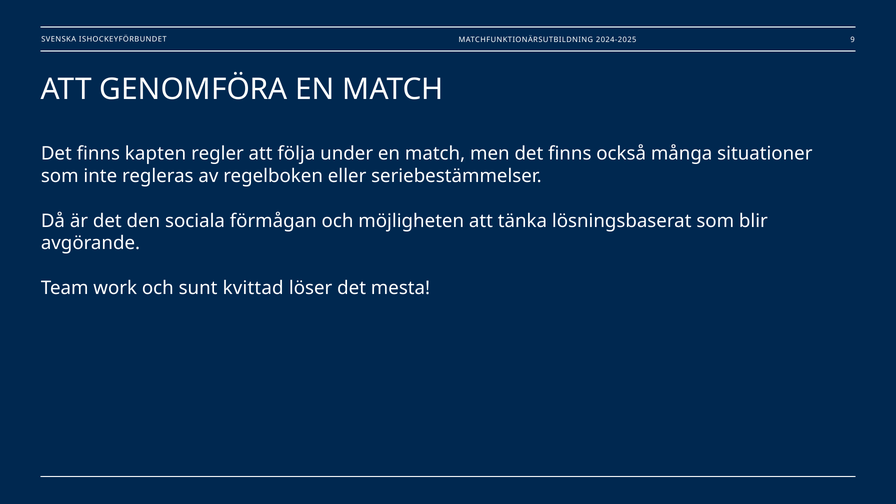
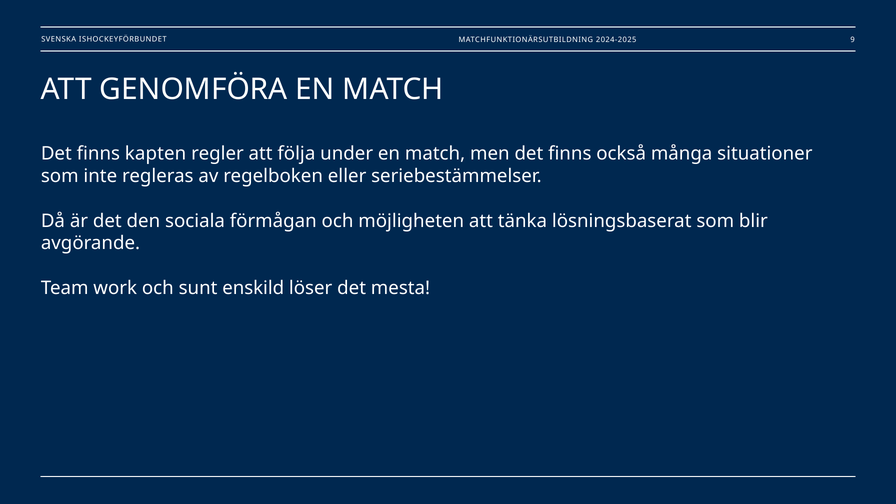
kvittad: kvittad -> enskild
